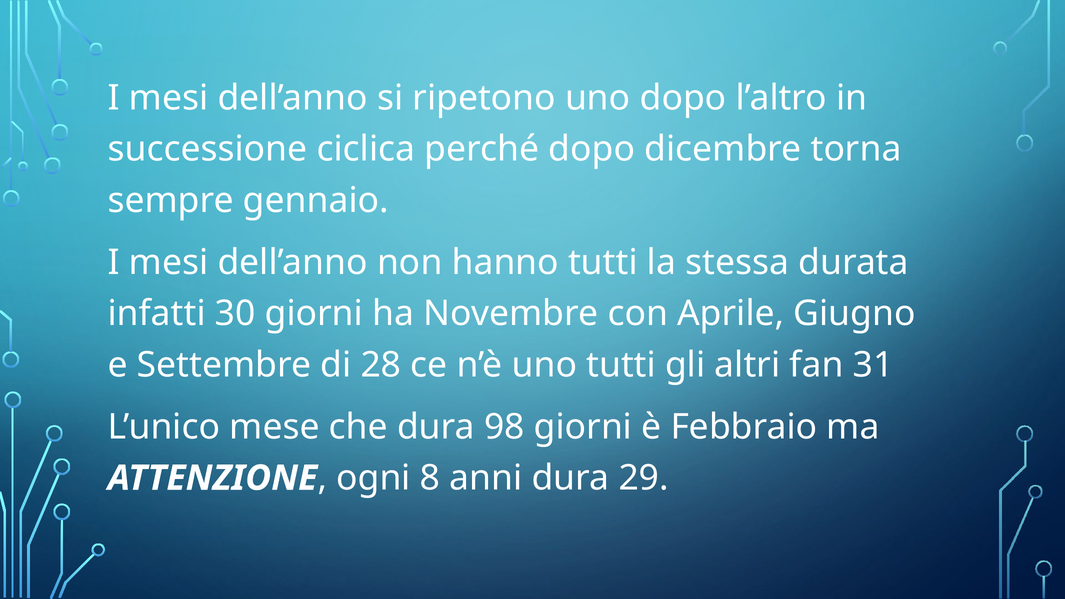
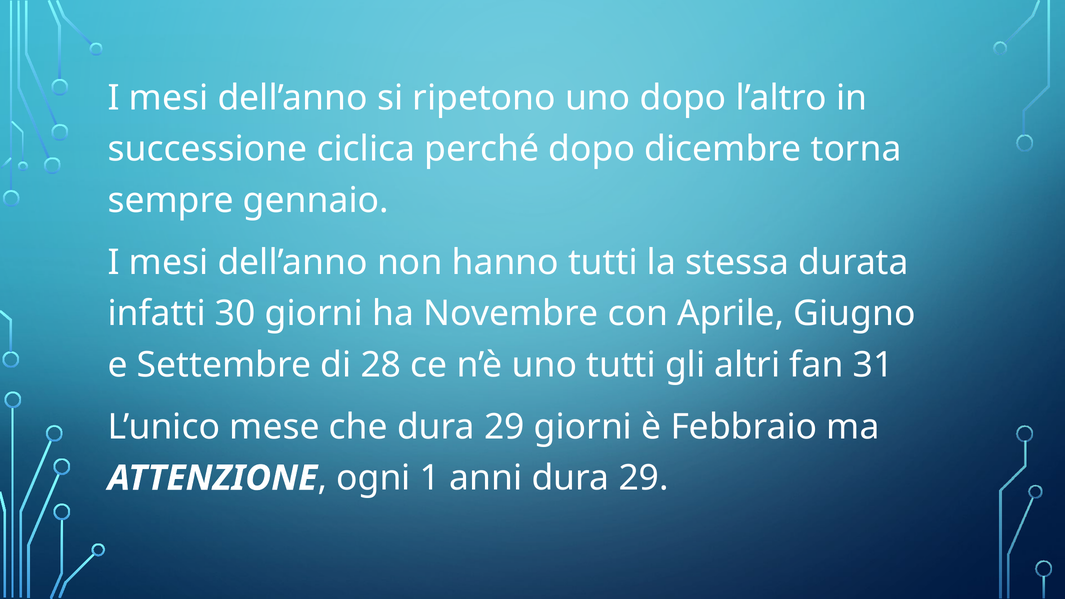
che dura 98: 98 -> 29
8: 8 -> 1
